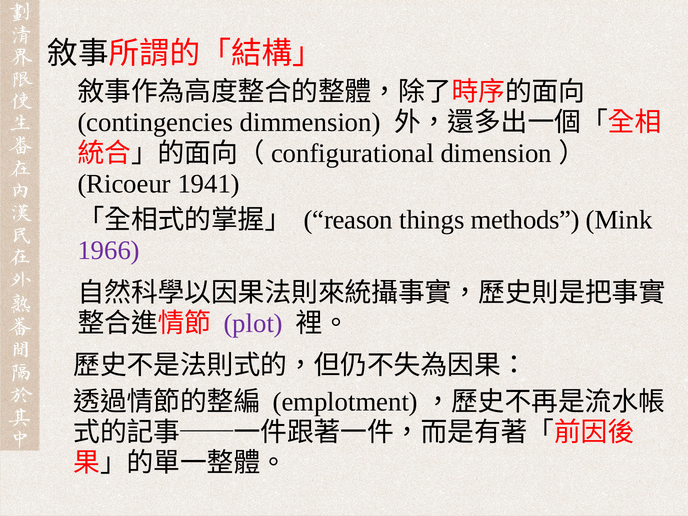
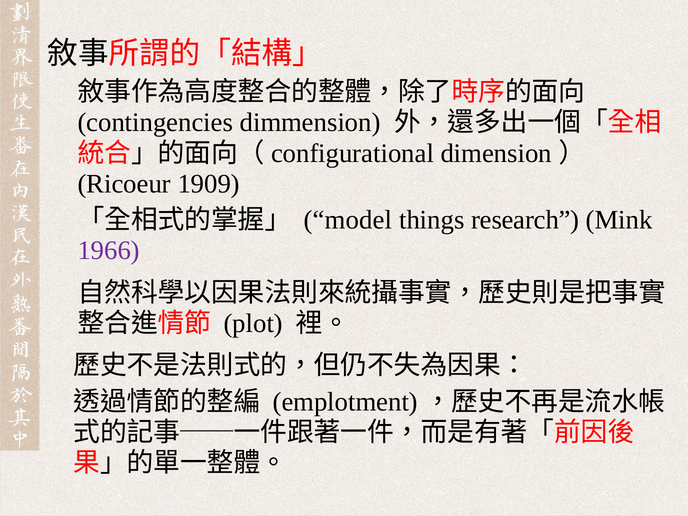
1941: 1941 -> 1909
reason: reason -> model
methods: methods -> research
plot colour: purple -> black
